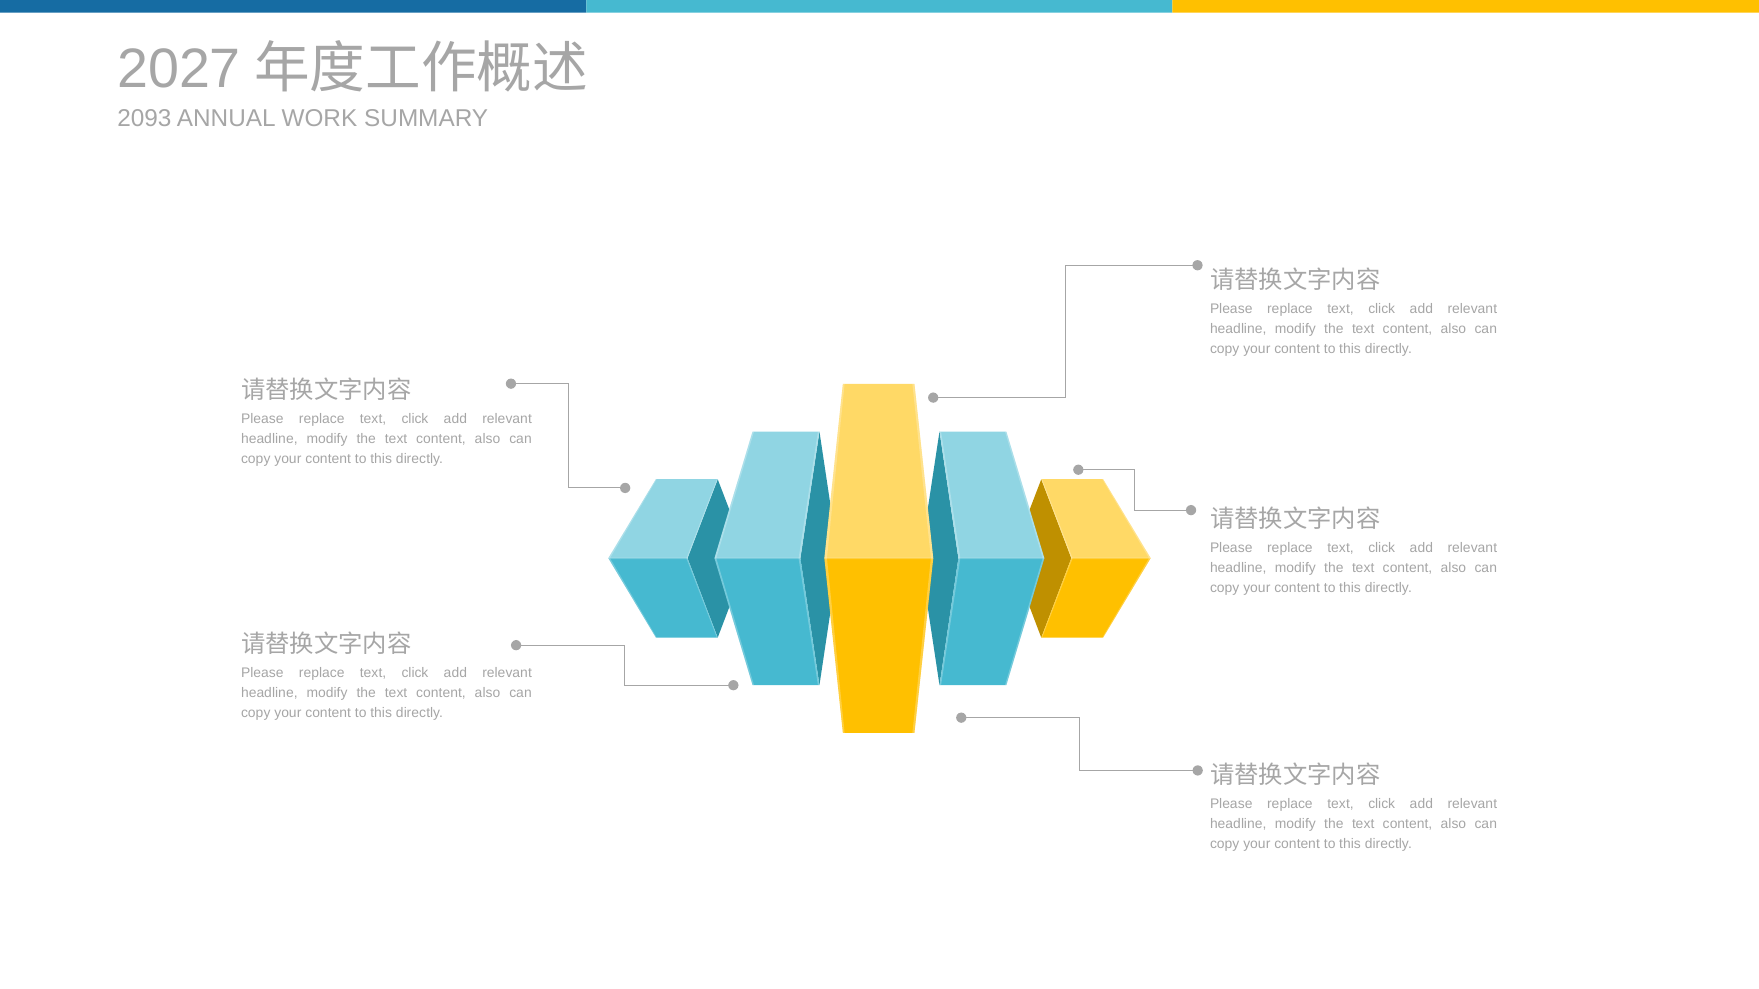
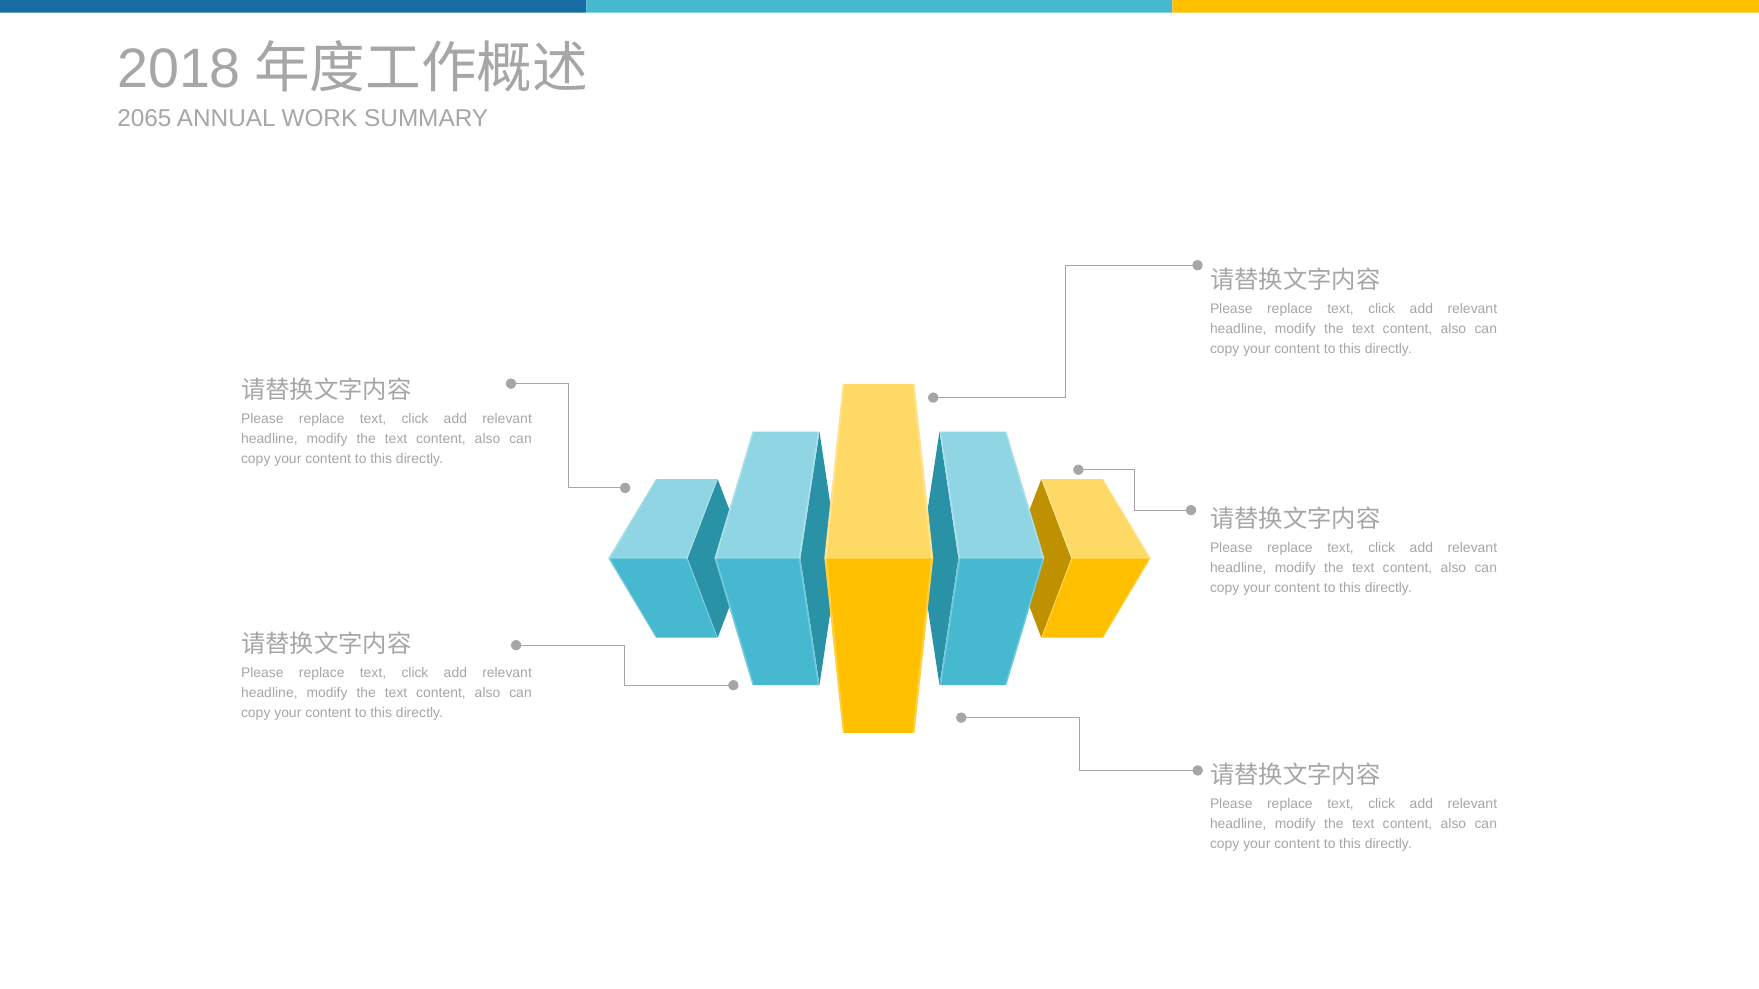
2027: 2027 -> 2018
2093: 2093 -> 2065
